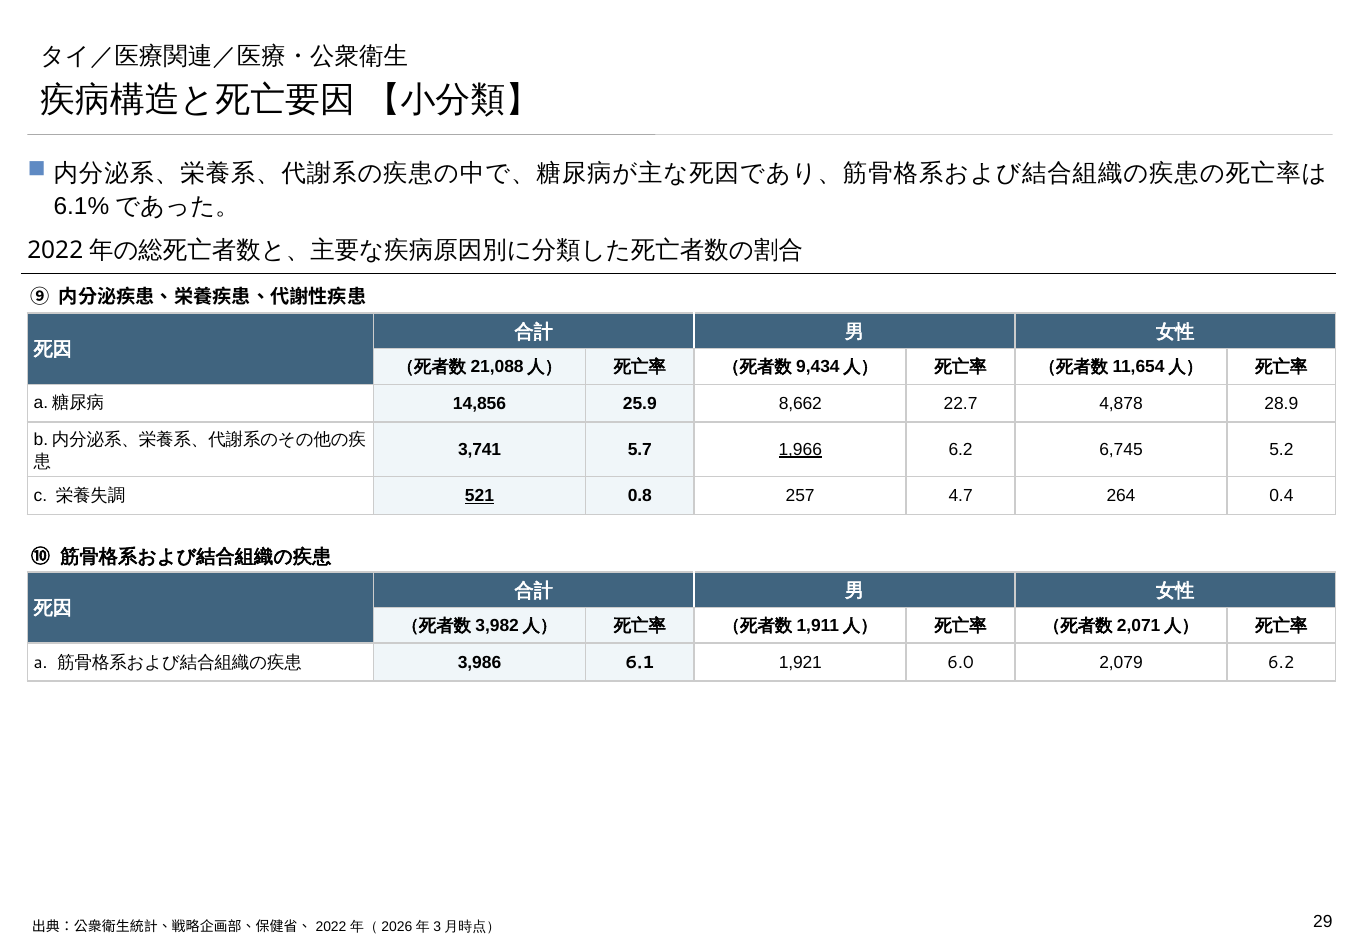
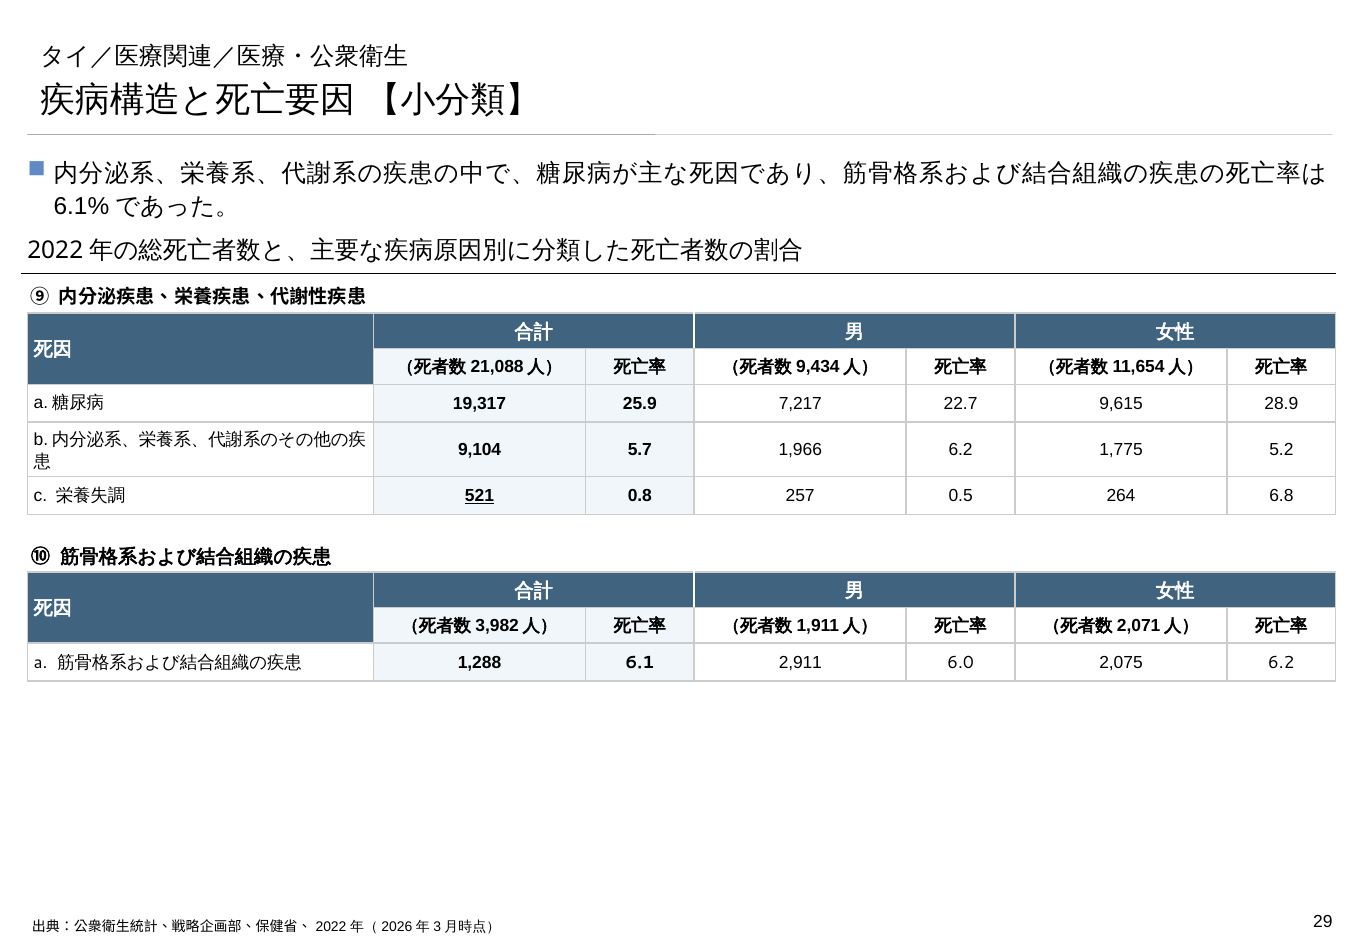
14,856: 14,856 -> 19,317
8,662: 8,662 -> 7,217
4,878: 4,878 -> 9,615
3,741: 3,741 -> 9,104
1,966 underline: present -> none
6,745: 6,745 -> 1,775
4.7: 4.7 -> 0.5
0.4: 0.4 -> 6.8
3,986: 3,986 -> 1,288
1,921: 1,921 -> 2,911
2,079: 2,079 -> 2,075
